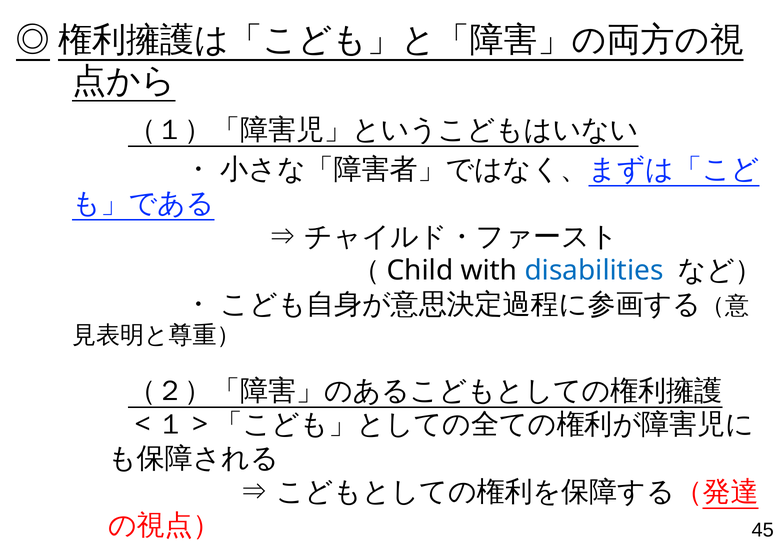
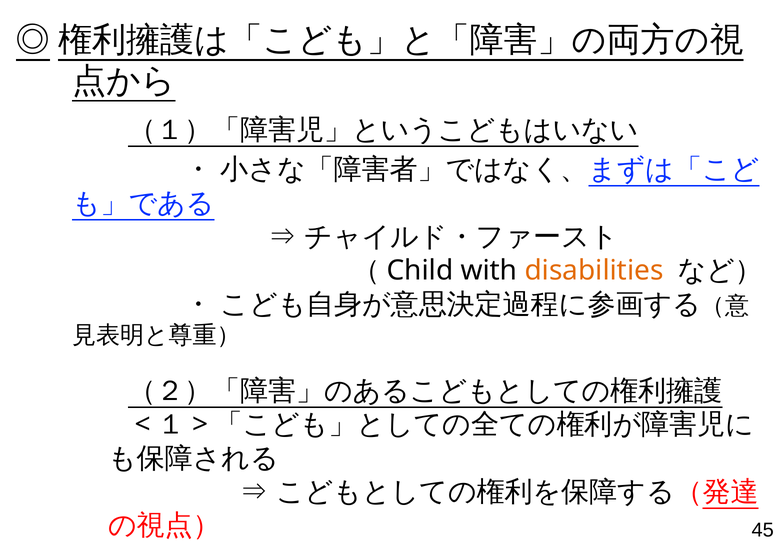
disabilities colour: blue -> orange
